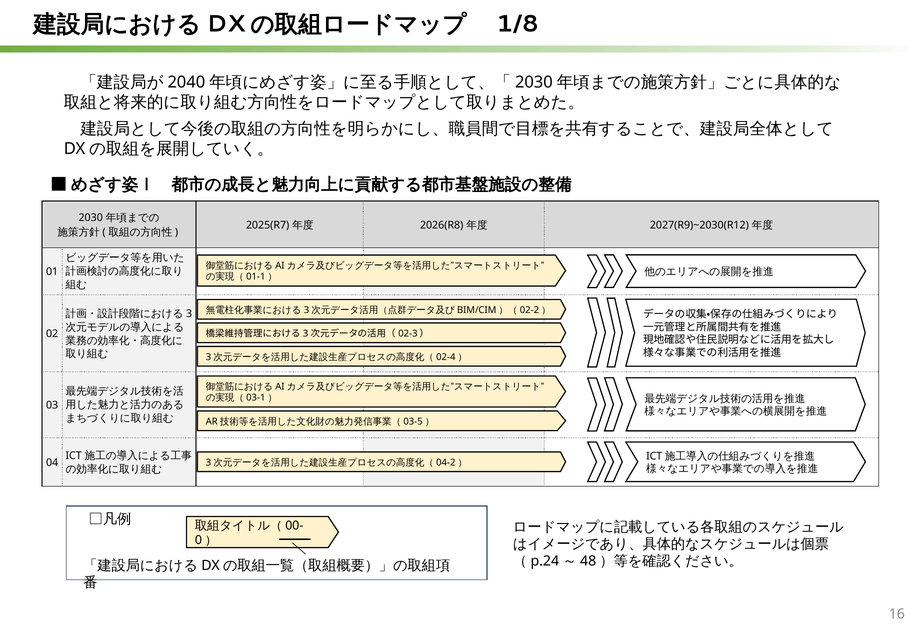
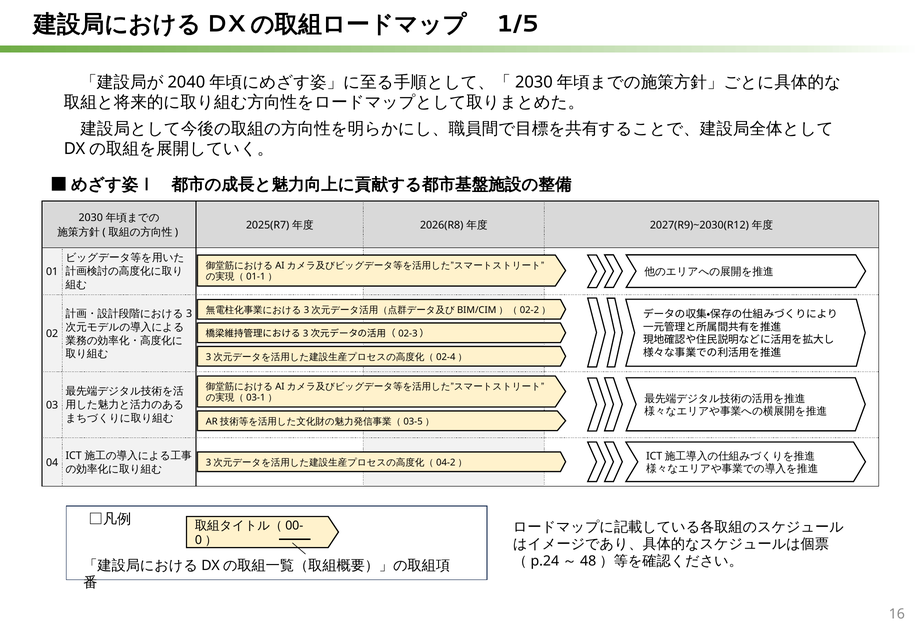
1/8: 1/8 -> 1/5
